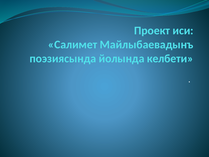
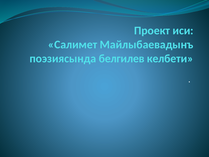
йолында: йолында -> белгилев
